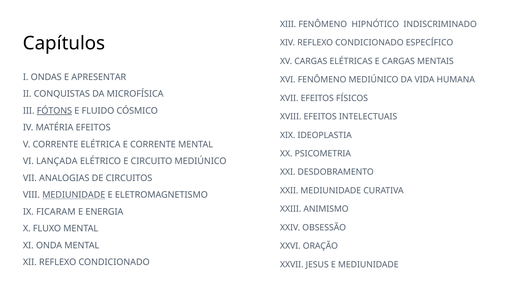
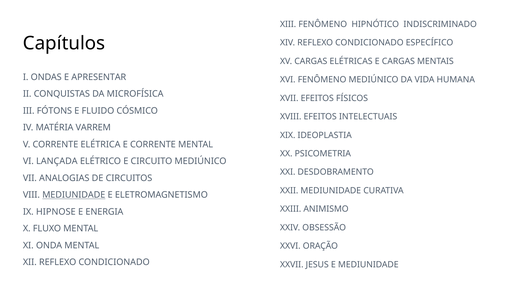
FÓTONS underline: present -> none
MATÉRIA EFEITOS: EFEITOS -> VARREM
FICARAM: FICARAM -> HIPNOSE
